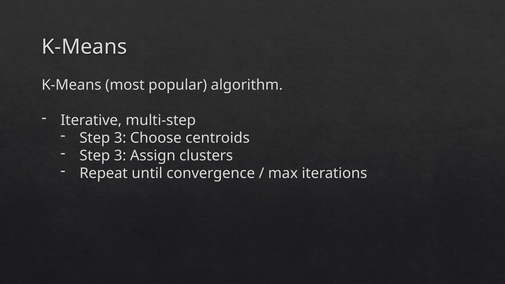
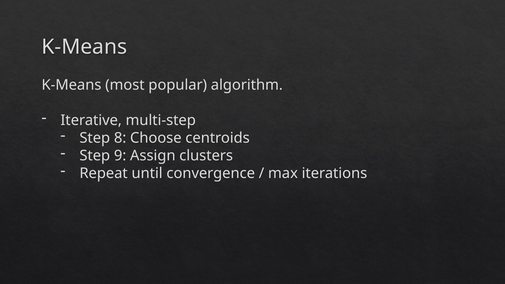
3 at (120, 138): 3 -> 8
3 at (120, 156): 3 -> 9
